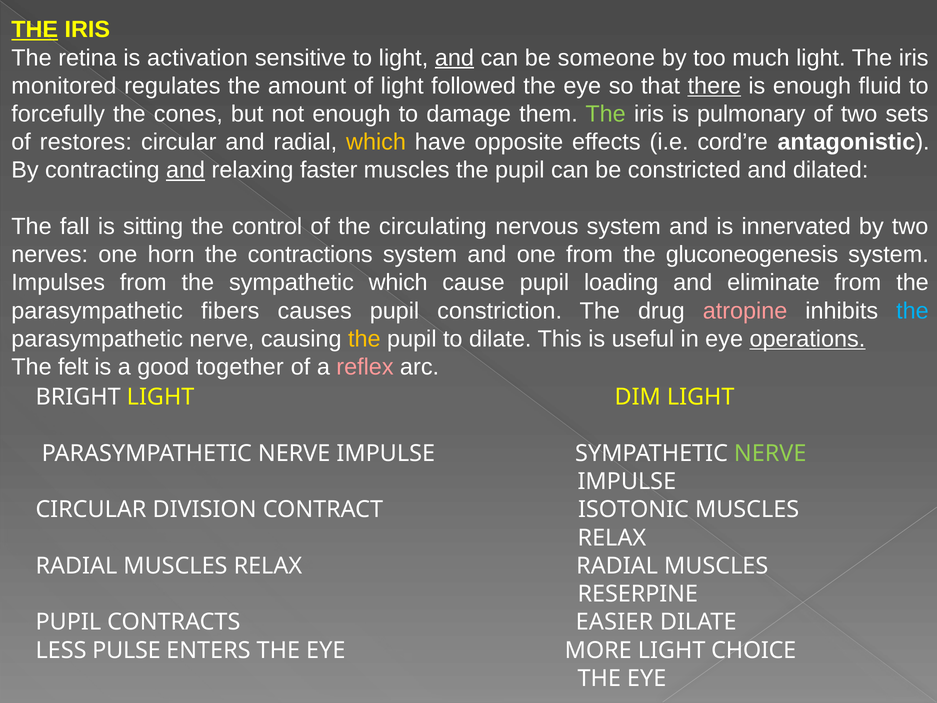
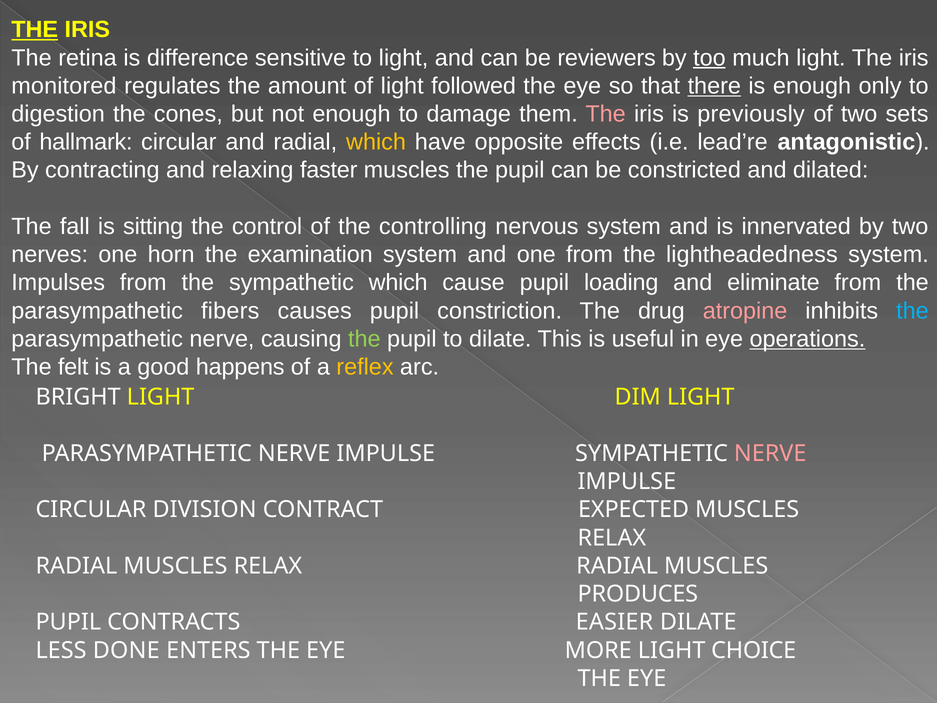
activation: activation -> difference
and at (454, 58) underline: present -> none
someone: someone -> reviewers
too underline: none -> present
fluid: fluid -> only
forcefully: forcefully -> digestion
The at (606, 114) colour: light green -> pink
pulmonary: pulmonary -> previously
restores: restores -> hallmark
cord’re: cord’re -> lead’re
and at (186, 170) underline: present -> none
circulating: circulating -> controlling
contractions: contractions -> examination
gluconeogenesis: gluconeogenesis -> lightheadedness
the at (364, 339) colour: yellow -> light green
together: together -> happens
reflex colour: pink -> yellow
NERVE at (770, 453) colour: light green -> pink
ISOTONIC: ISOTONIC -> EXPECTED
RESERPINE: RESERPINE -> PRODUCES
PULSE: PULSE -> DONE
